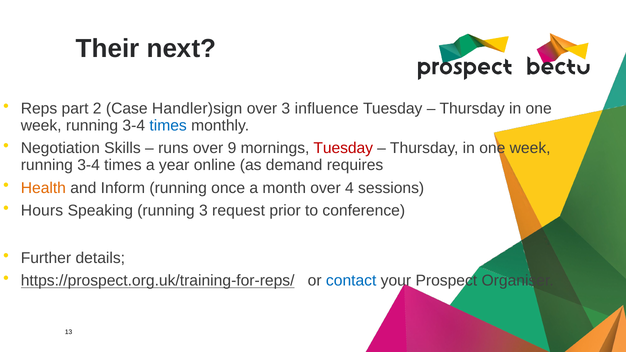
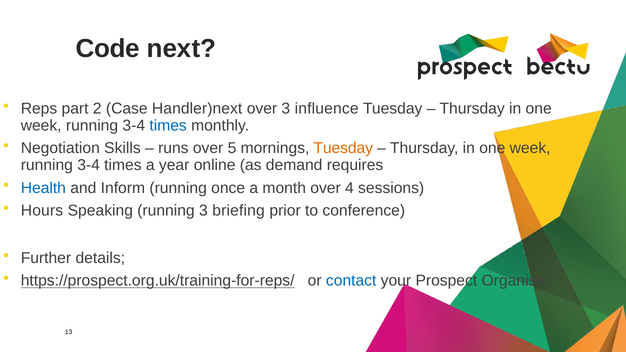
Their: Their -> Code
Handler)sign: Handler)sign -> Handler)next
9: 9 -> 5
Tuesday at (343, 148) colour: red -> orange
Health colour: orange -> blue
request: request -> briefing
